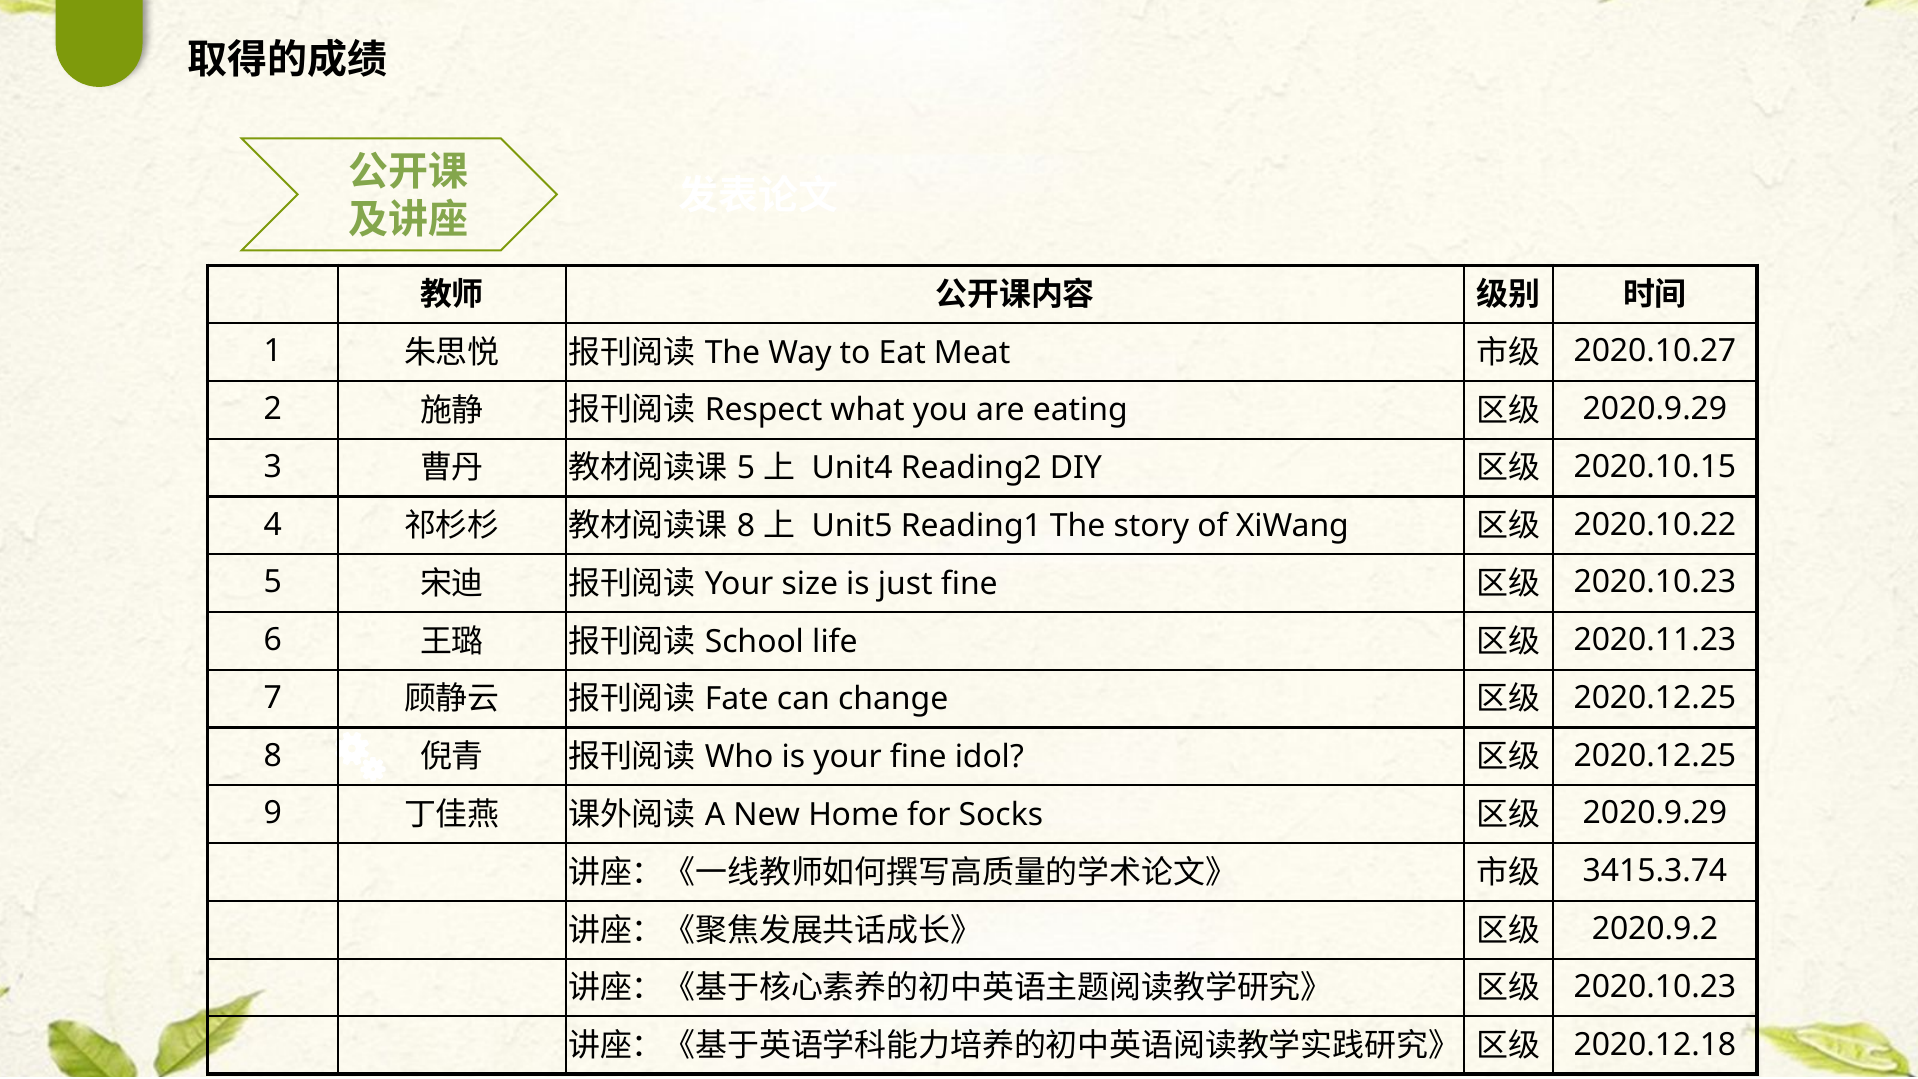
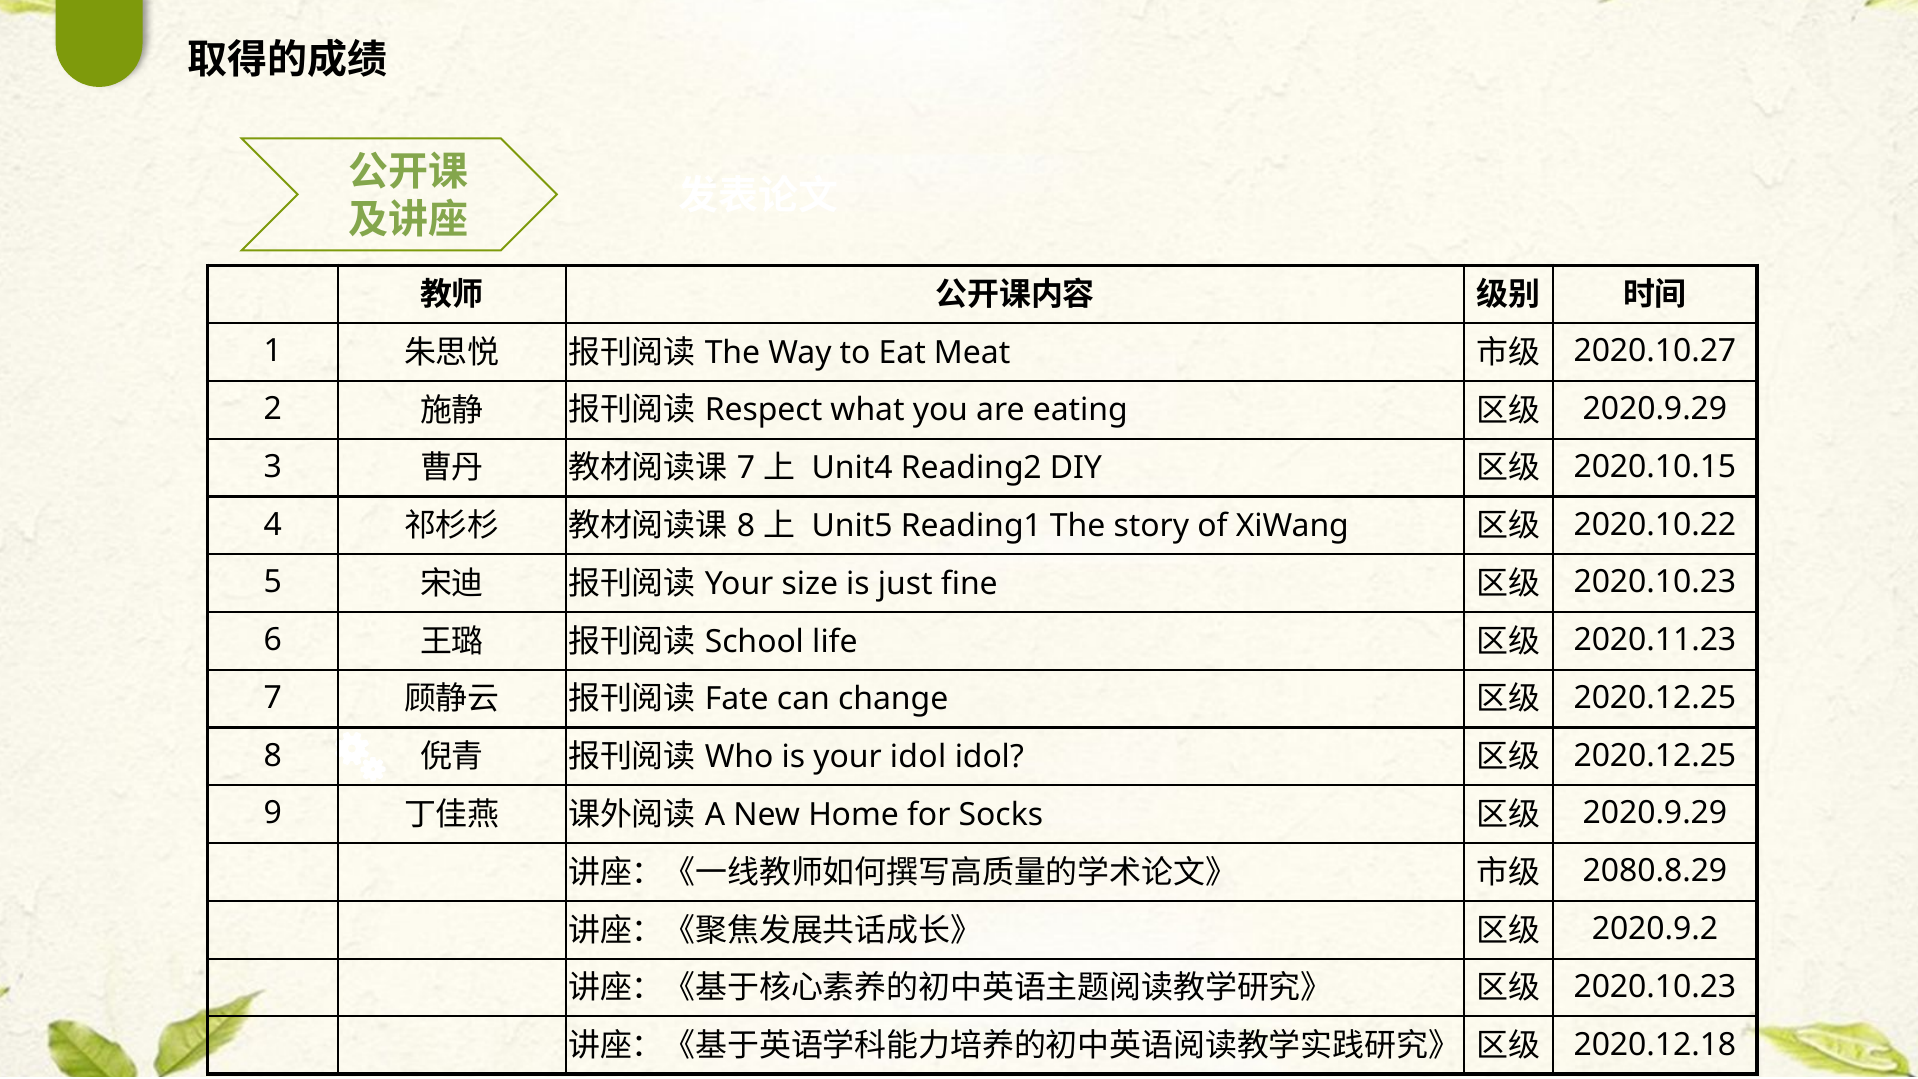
5 at (746, 468): 5 -> 7
your fine: fine -> idol
3415.3.74: 3415.3.74 -> 2080.8.29
